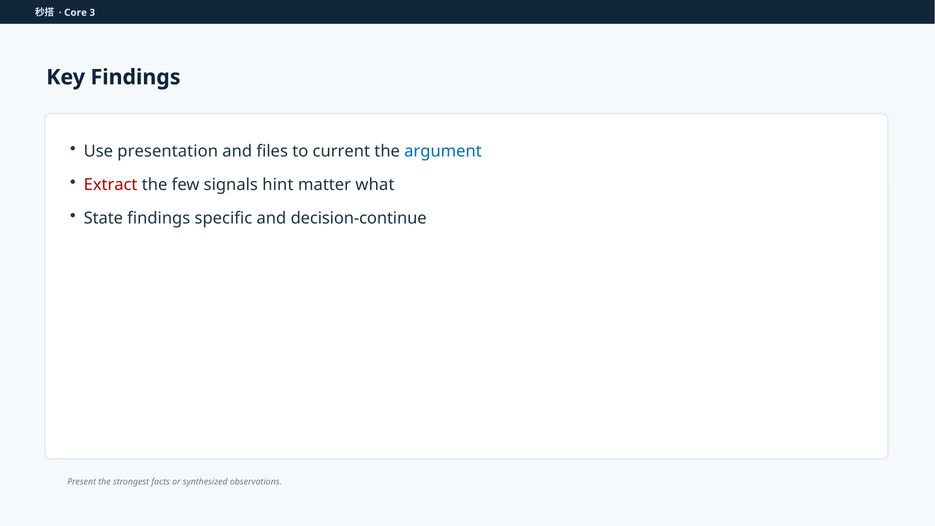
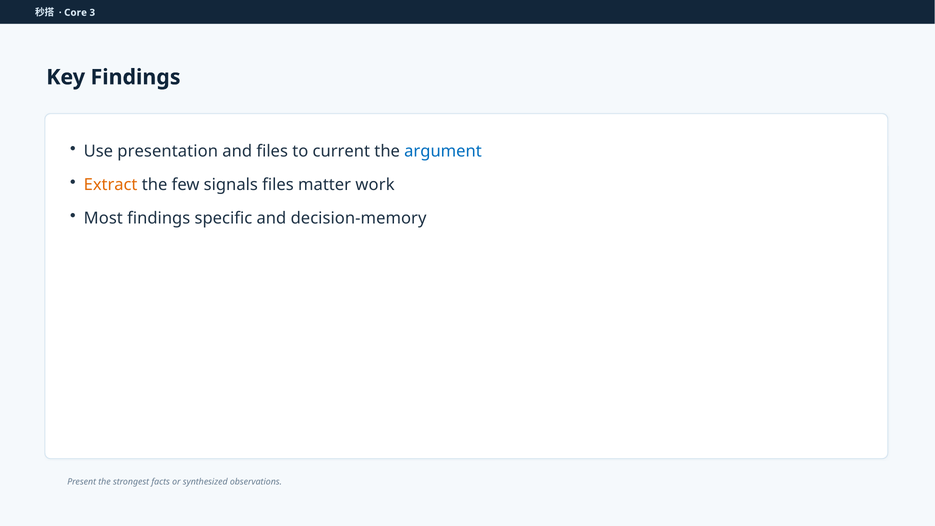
Extract colour: red -> orange
signals hint: hint -> files
what: what -> work
State: State -> Most
decision-continue: decision-continue -> decision-memory
